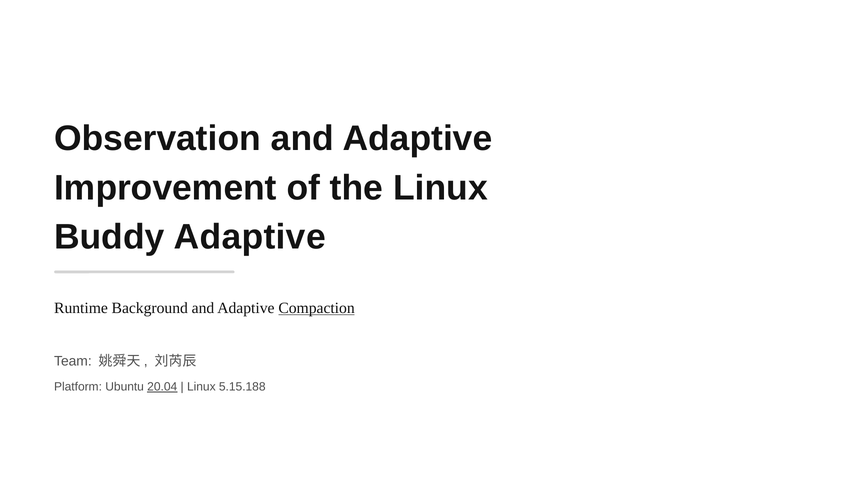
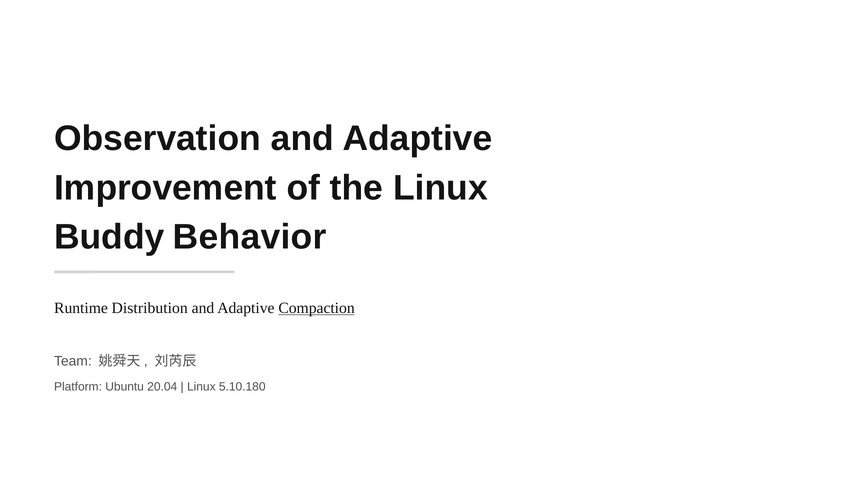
Buddy Adaptive: Adaptive -> Behavior
Background: Background -> Distribution
20.04 underline: present -> none
5.15.188: 5.15.188 -> 5.10.180
